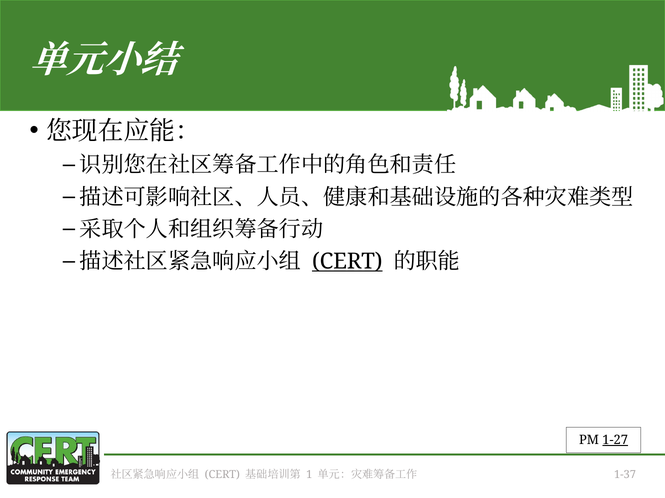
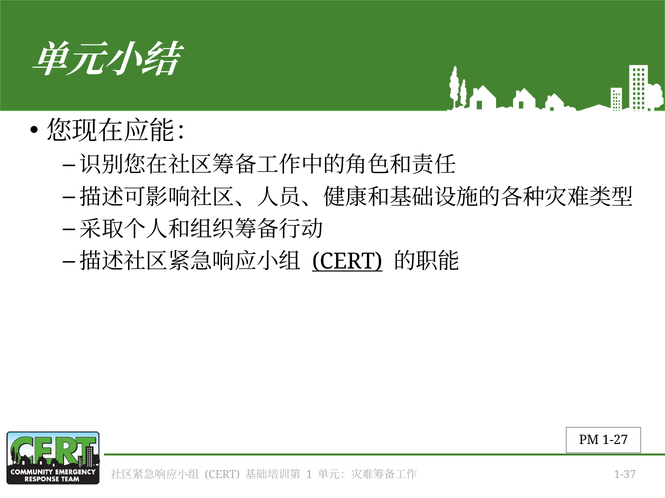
1-27 underline: present -> none
